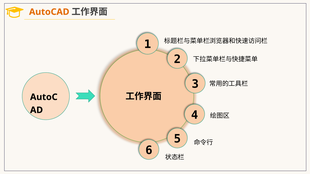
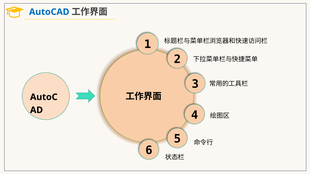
AutoCAD colour: orange -> blue
